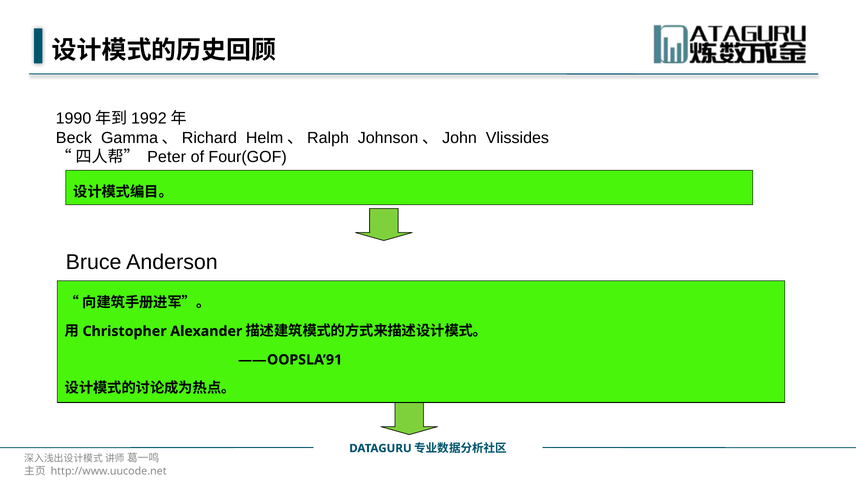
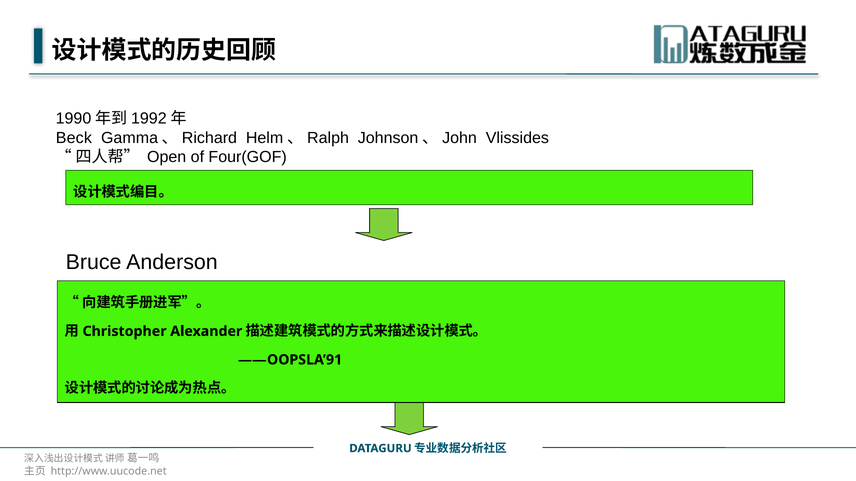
Peter: Peter -> Open
